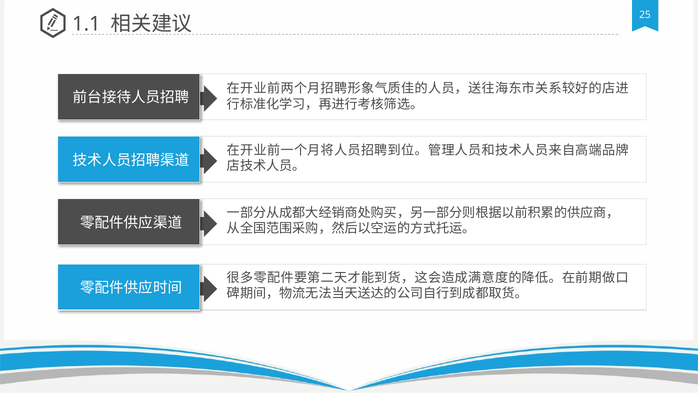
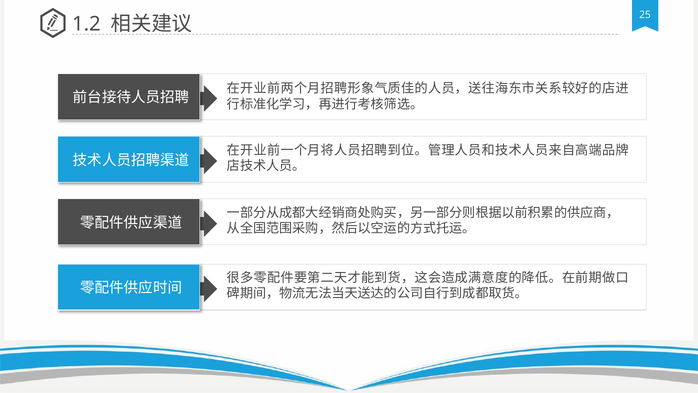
1.1: 1.1 -> 1.2
